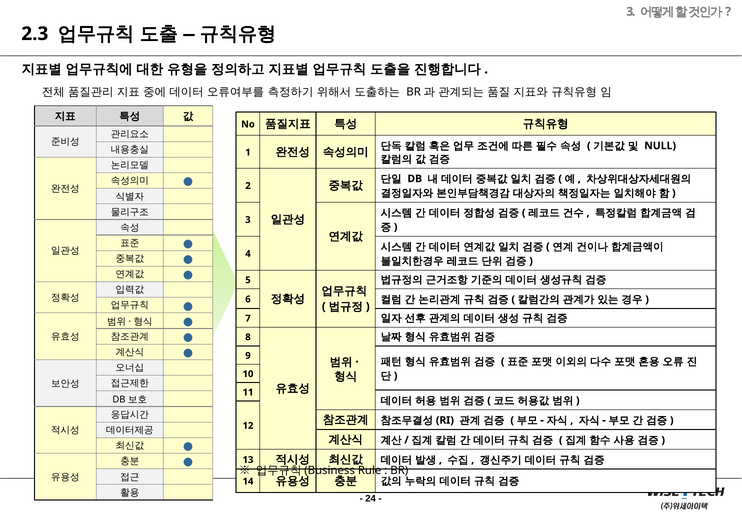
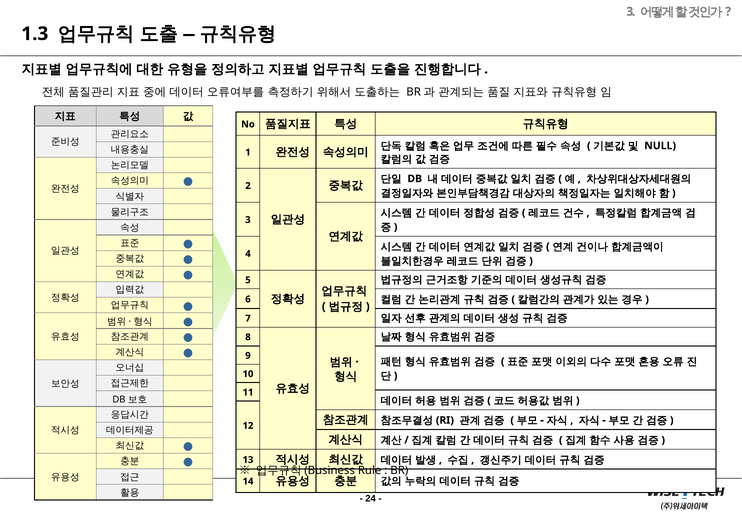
2.3: 2.3 -> 1.3
